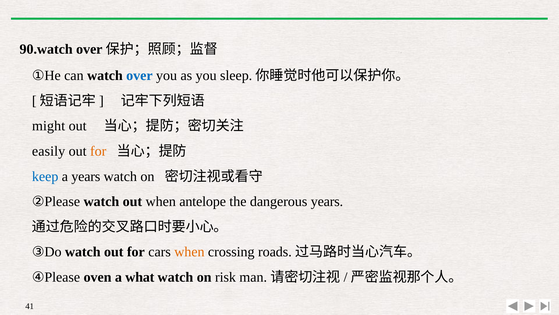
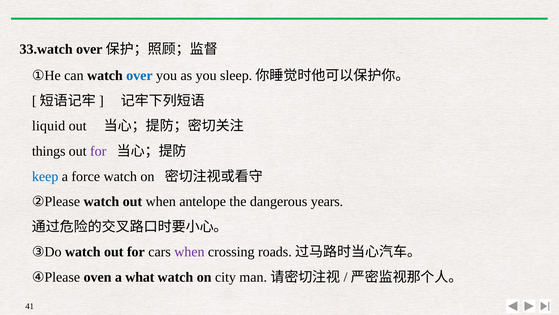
90.watch: 90.watch -> 33.watch
might: might -> liquid
easily: easily -> things
for at (98, 151) colour: orange -> purple
a years: years -> force
when at (189, 252) colour: orange -> purple
risk: risk -> city
